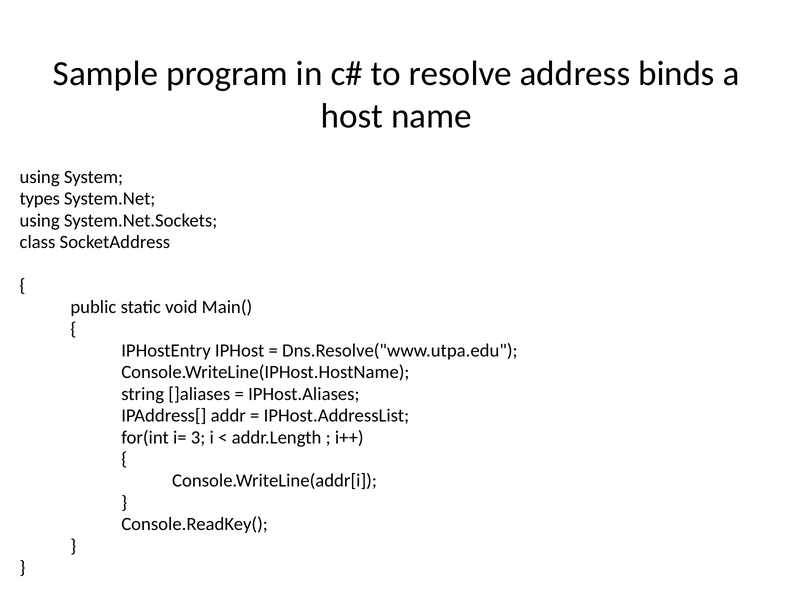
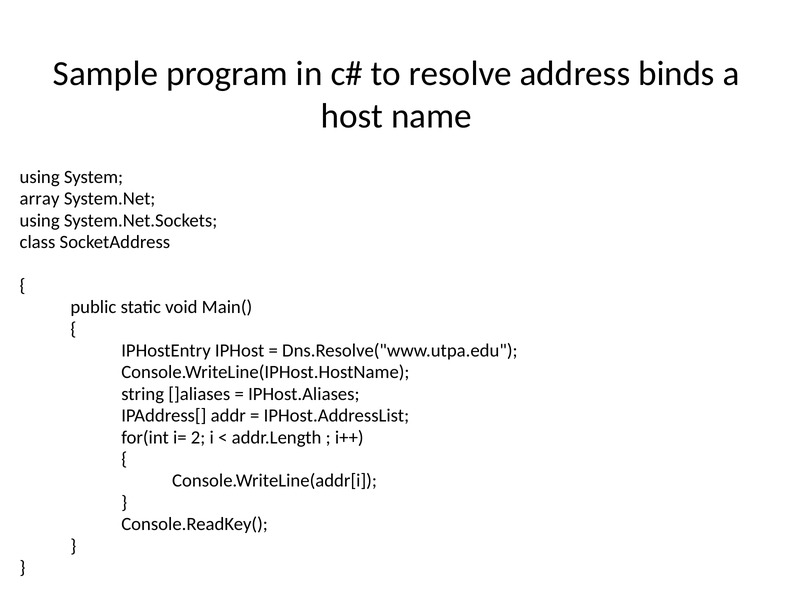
types: types -> array
3: 3 -> 2
